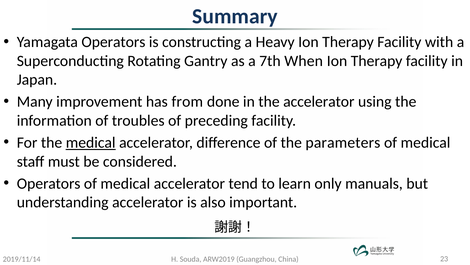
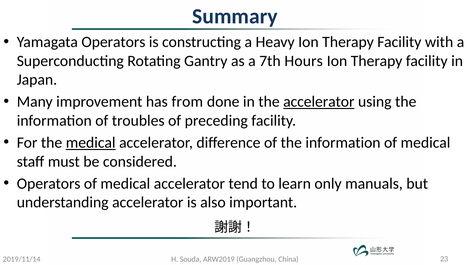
When: When -> Hours
accelerator at (319, 102) underline: none -> present
of the parameters: parameters -> information
